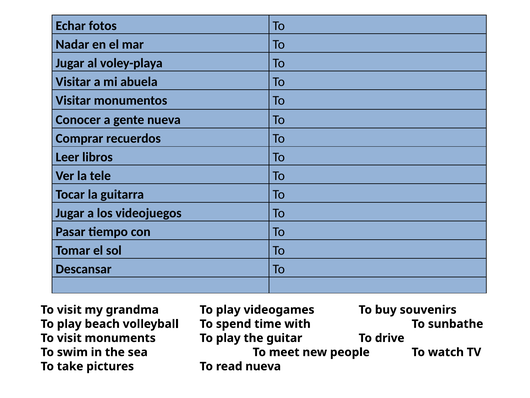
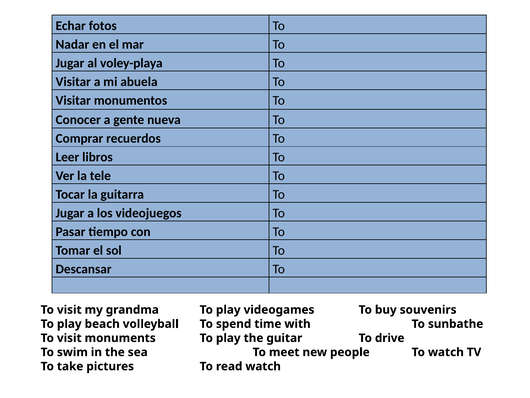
read nueva: nueva -> watch
